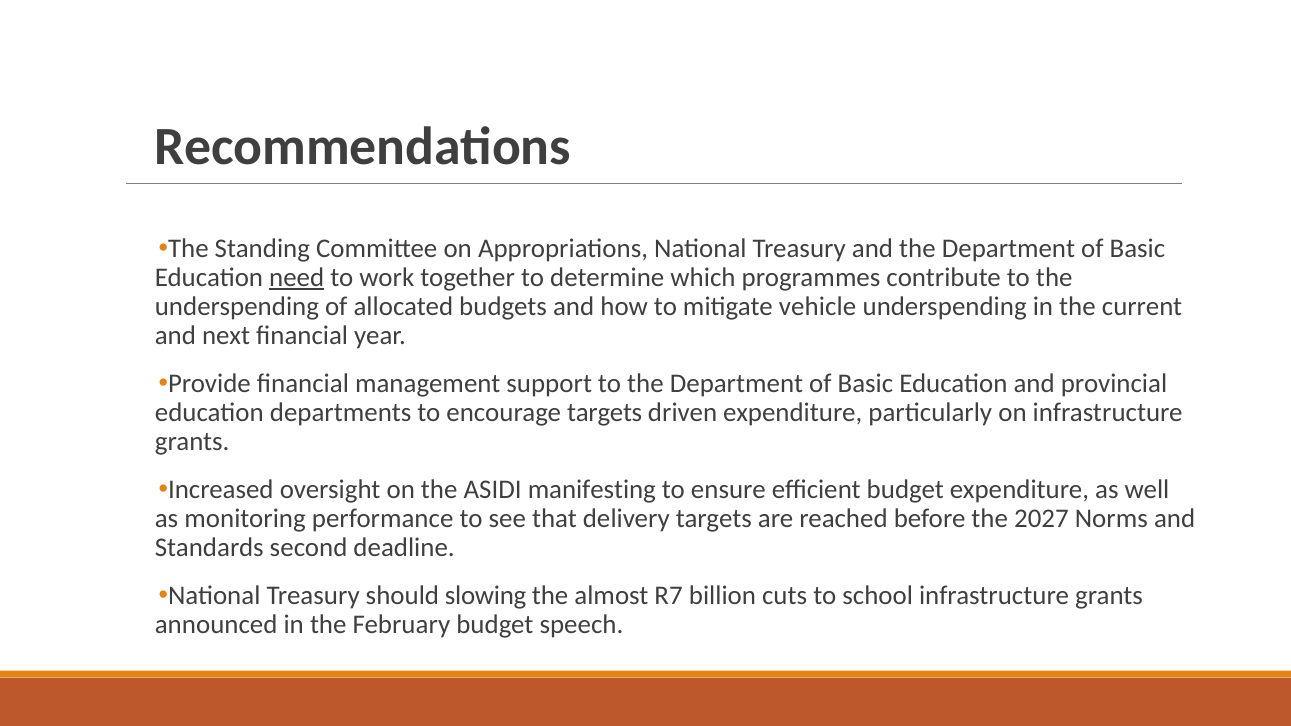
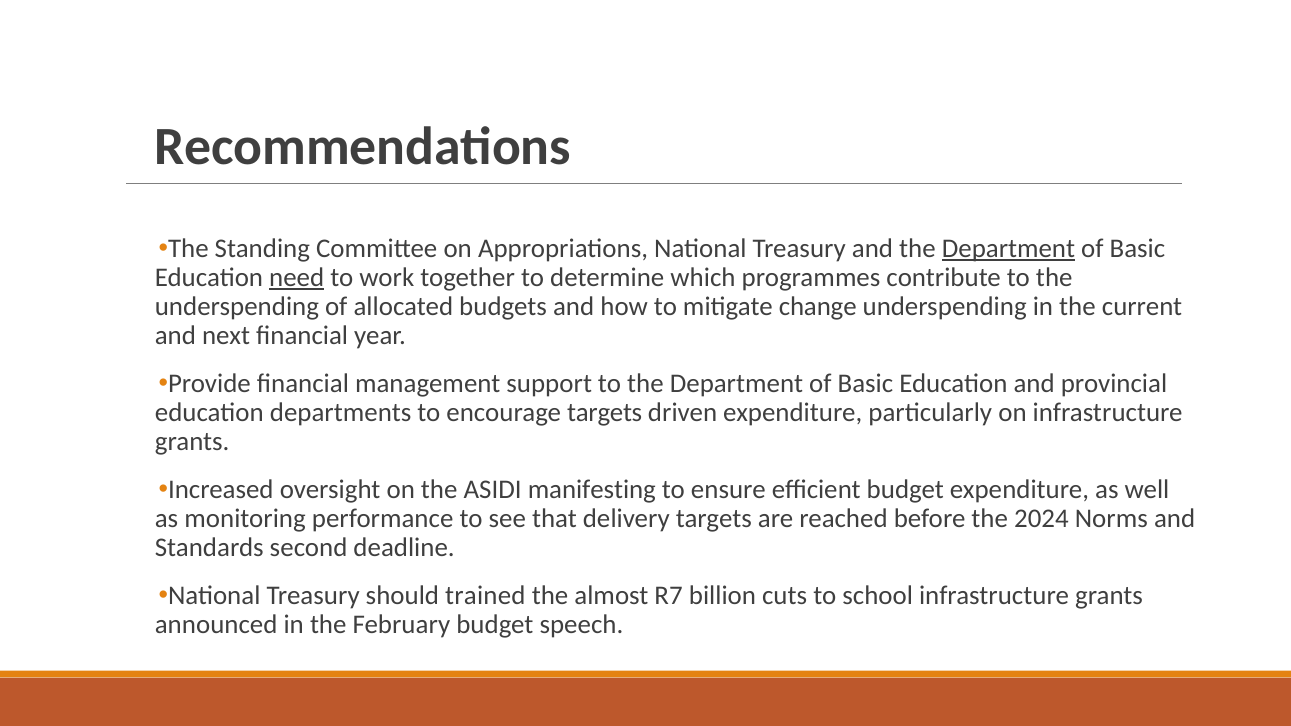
Department at (1008, 248) underline: none -> present
vehicle: vehicle -> change
2027: 2027 -> 2024
slowing: slowing -> trained
